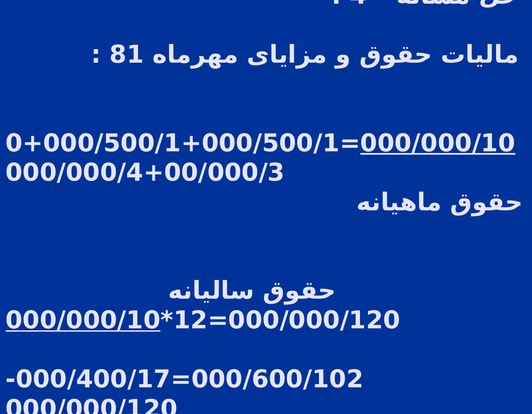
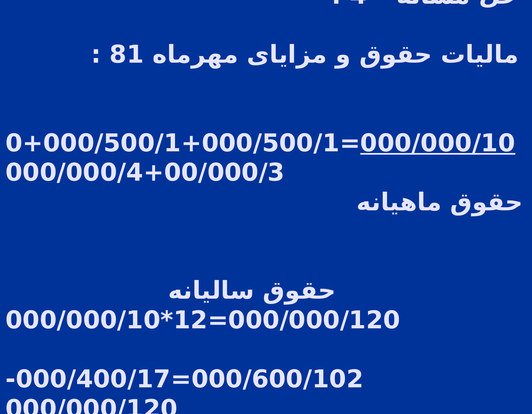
000/000/10 at (83, 321) underline: present -> none
